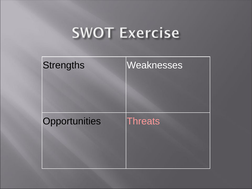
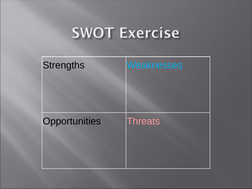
Weaknesses colour: white -> light blue
